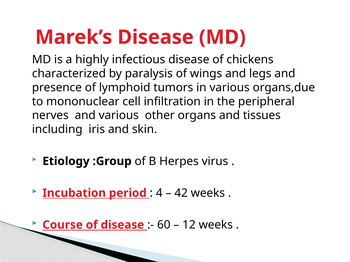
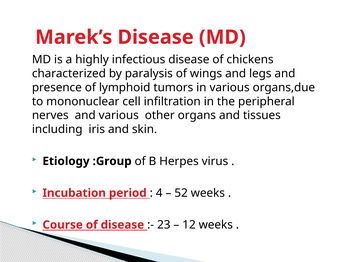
42: 42 -> 52
60: 60 -> 23
